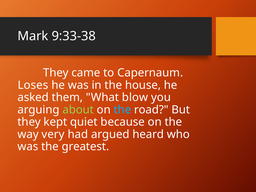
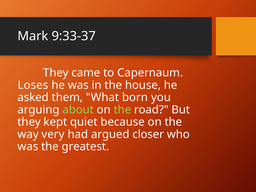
9:33-38: 9:33-38 -> 9:33-37
blow: blow -> born
the at (122, 110) colour: light blue -> light green
heard: heard -> closer
